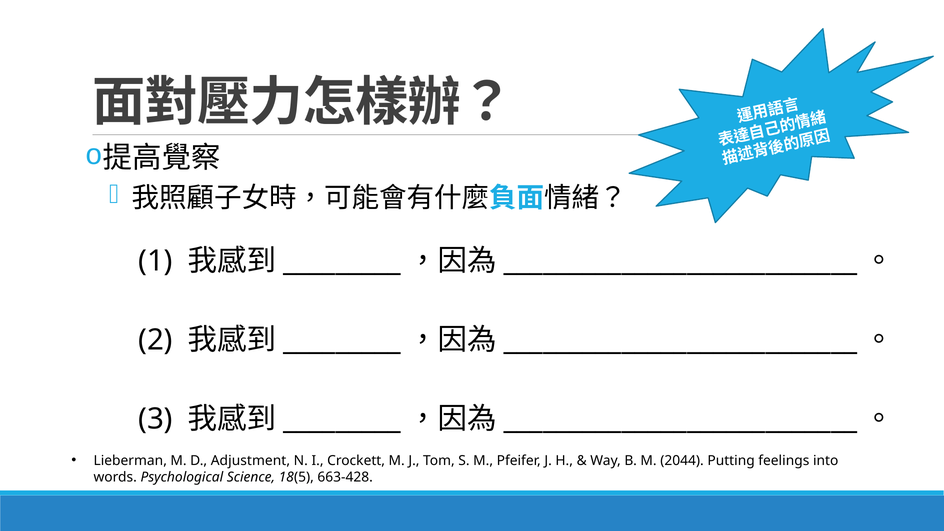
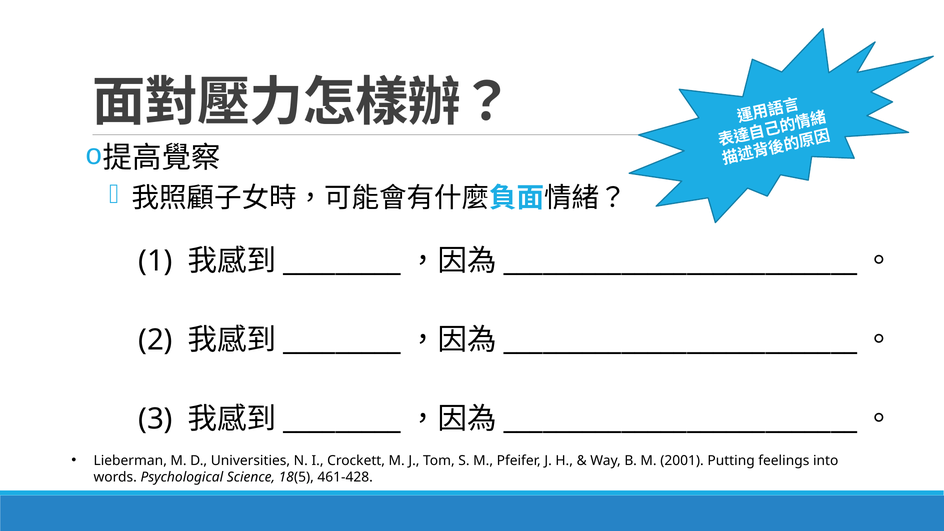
Adjustment: Adjustment -> Universities
2044: 2044 -> 2001
663-428: 663-428 -> 461-428
